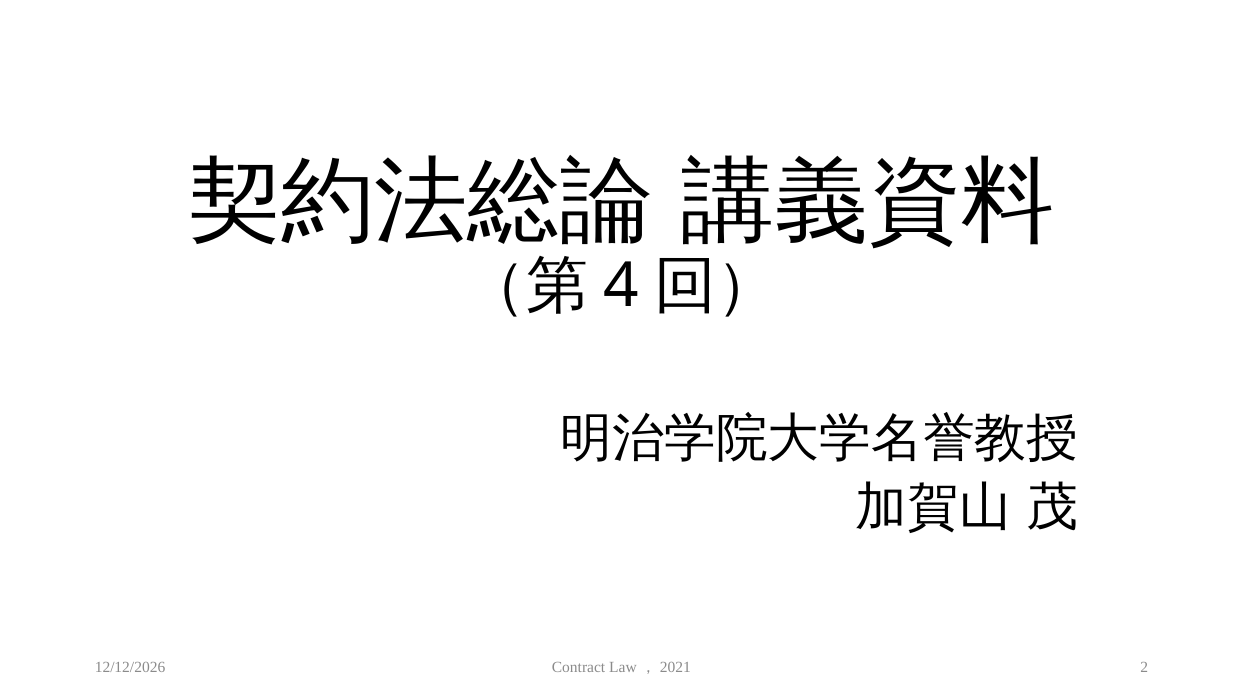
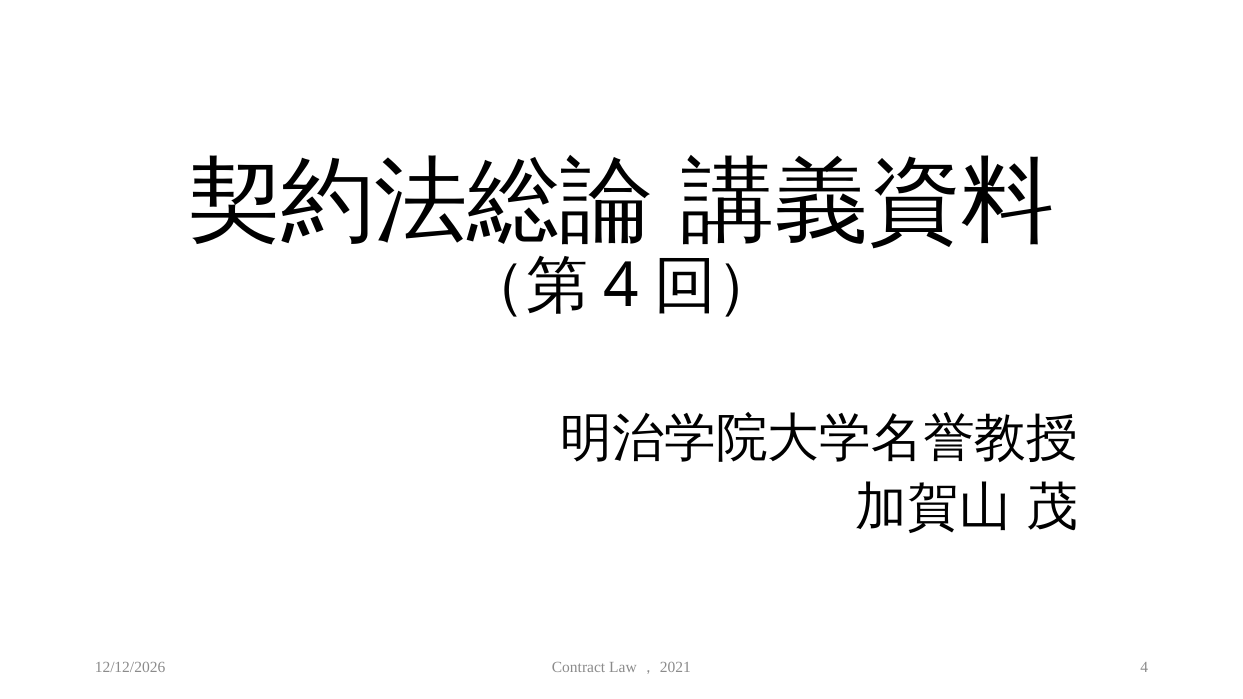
2 at (1144, 668): 2 -> 4
